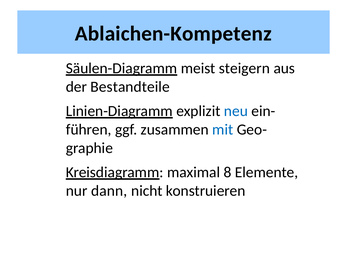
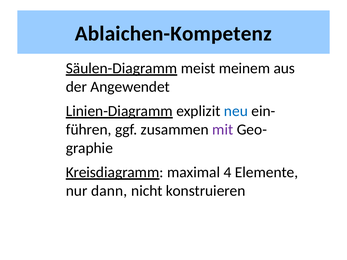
steigern: steigern -> meinem
Bestandteile: Bestandteile -> Angewendet
mit colour: blue -> purple
8: 8 -> 4
